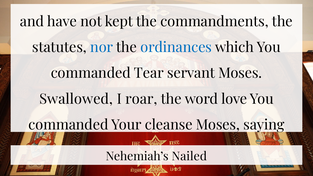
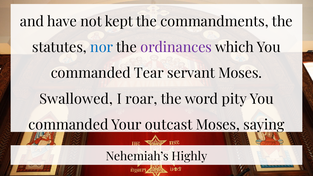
ordinances colour: blue -> purple
love: love -> pity
cleanse: cleanse -> outcast
Nailed: Nailed -> Highly
